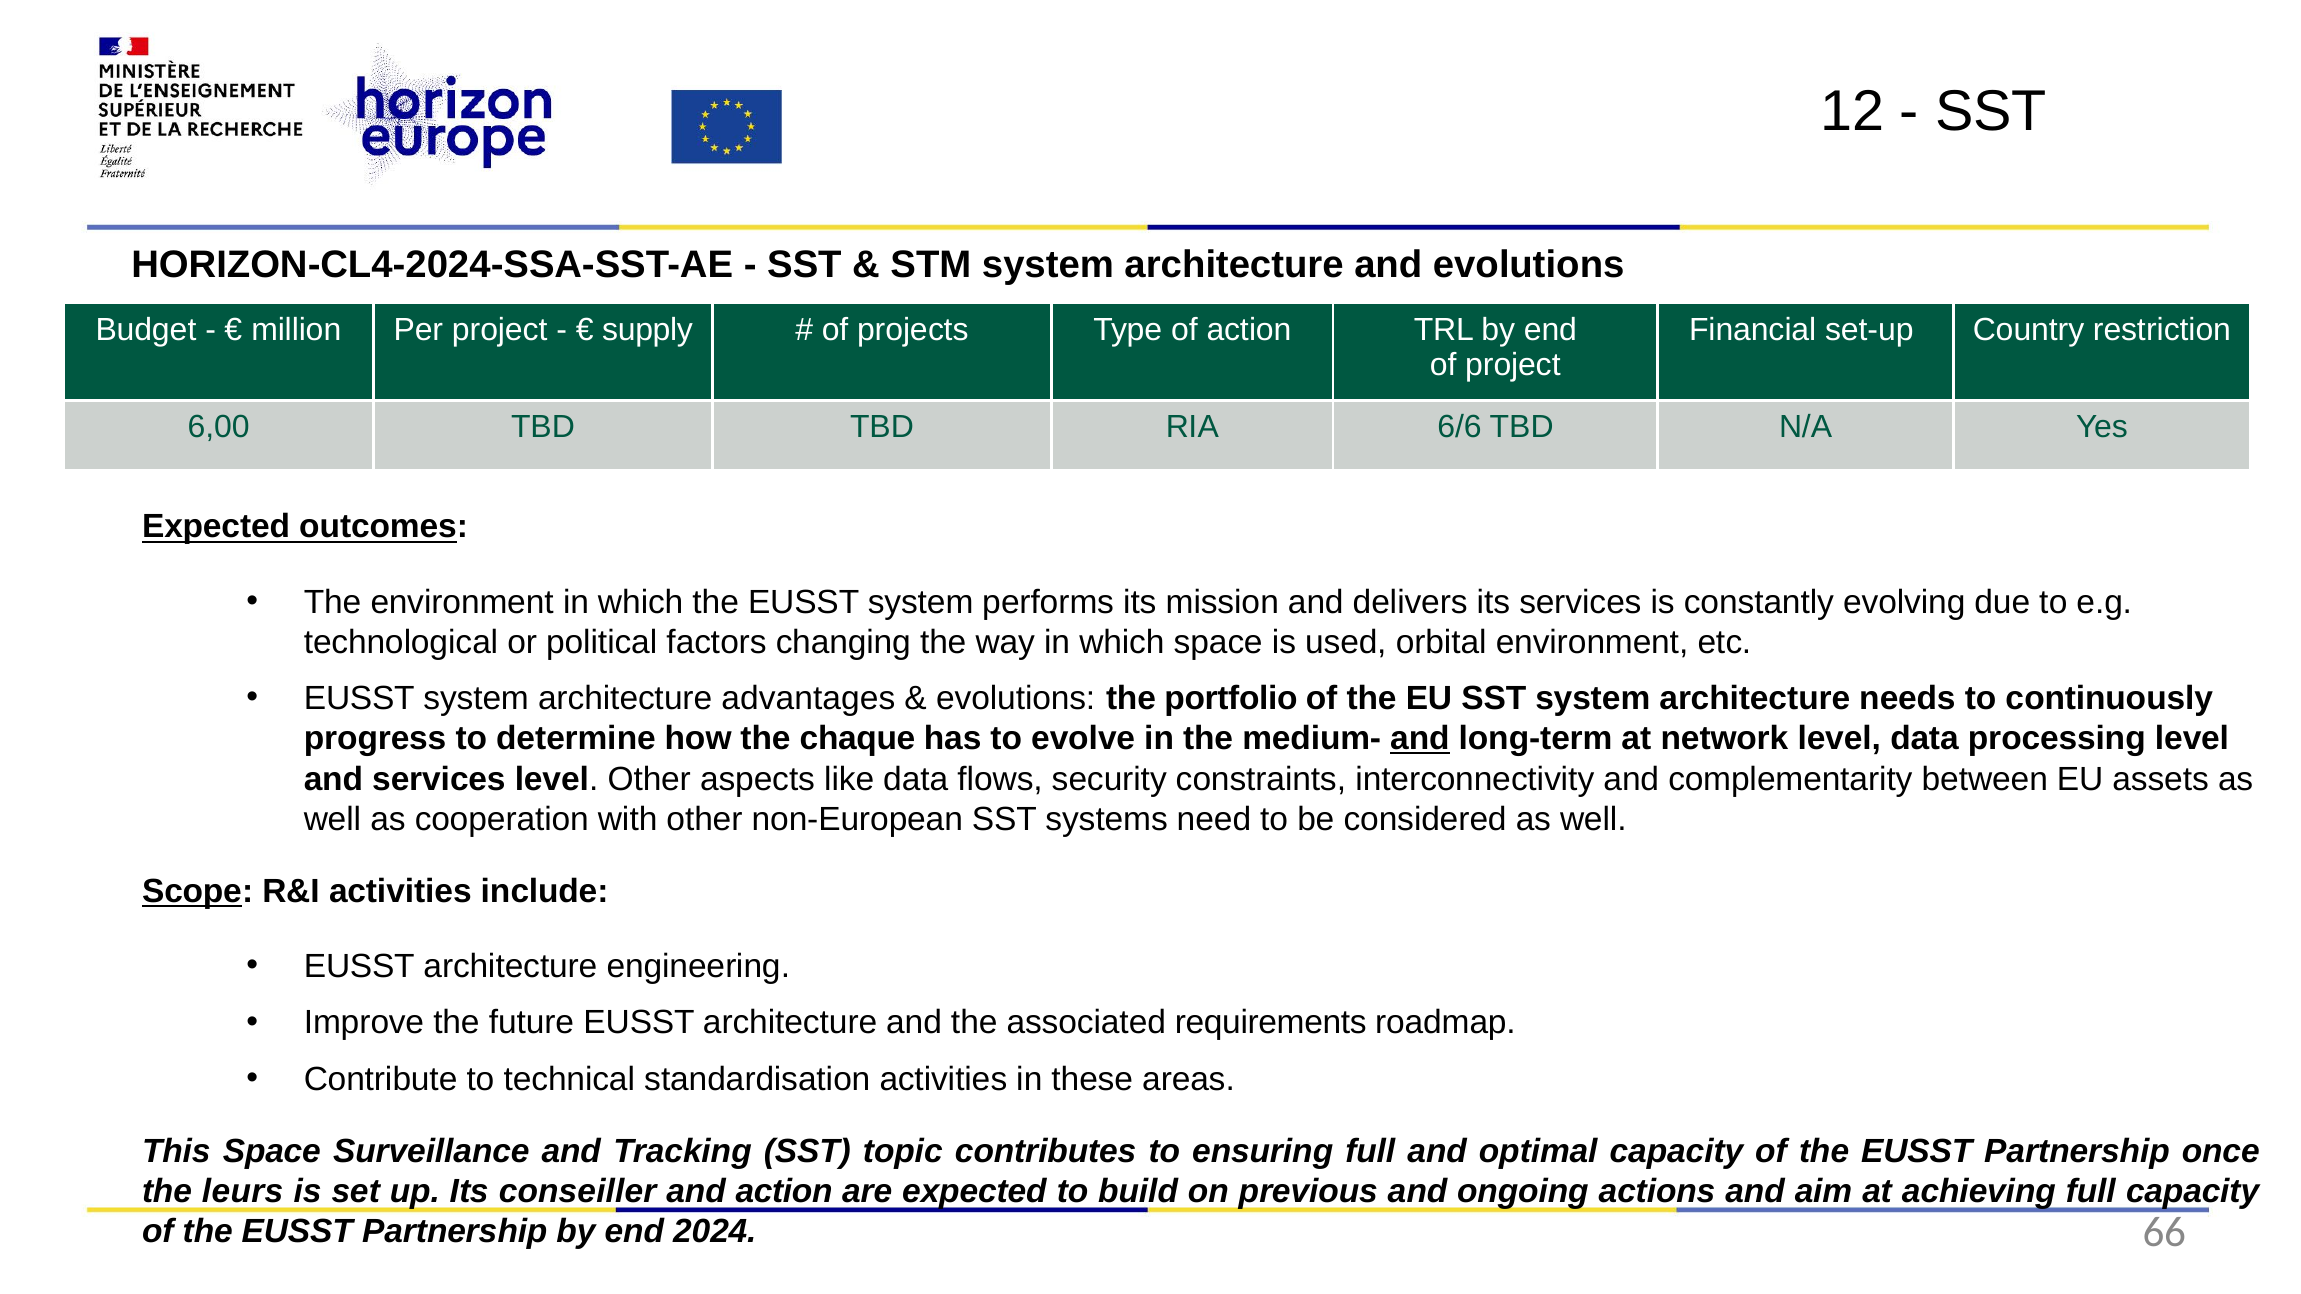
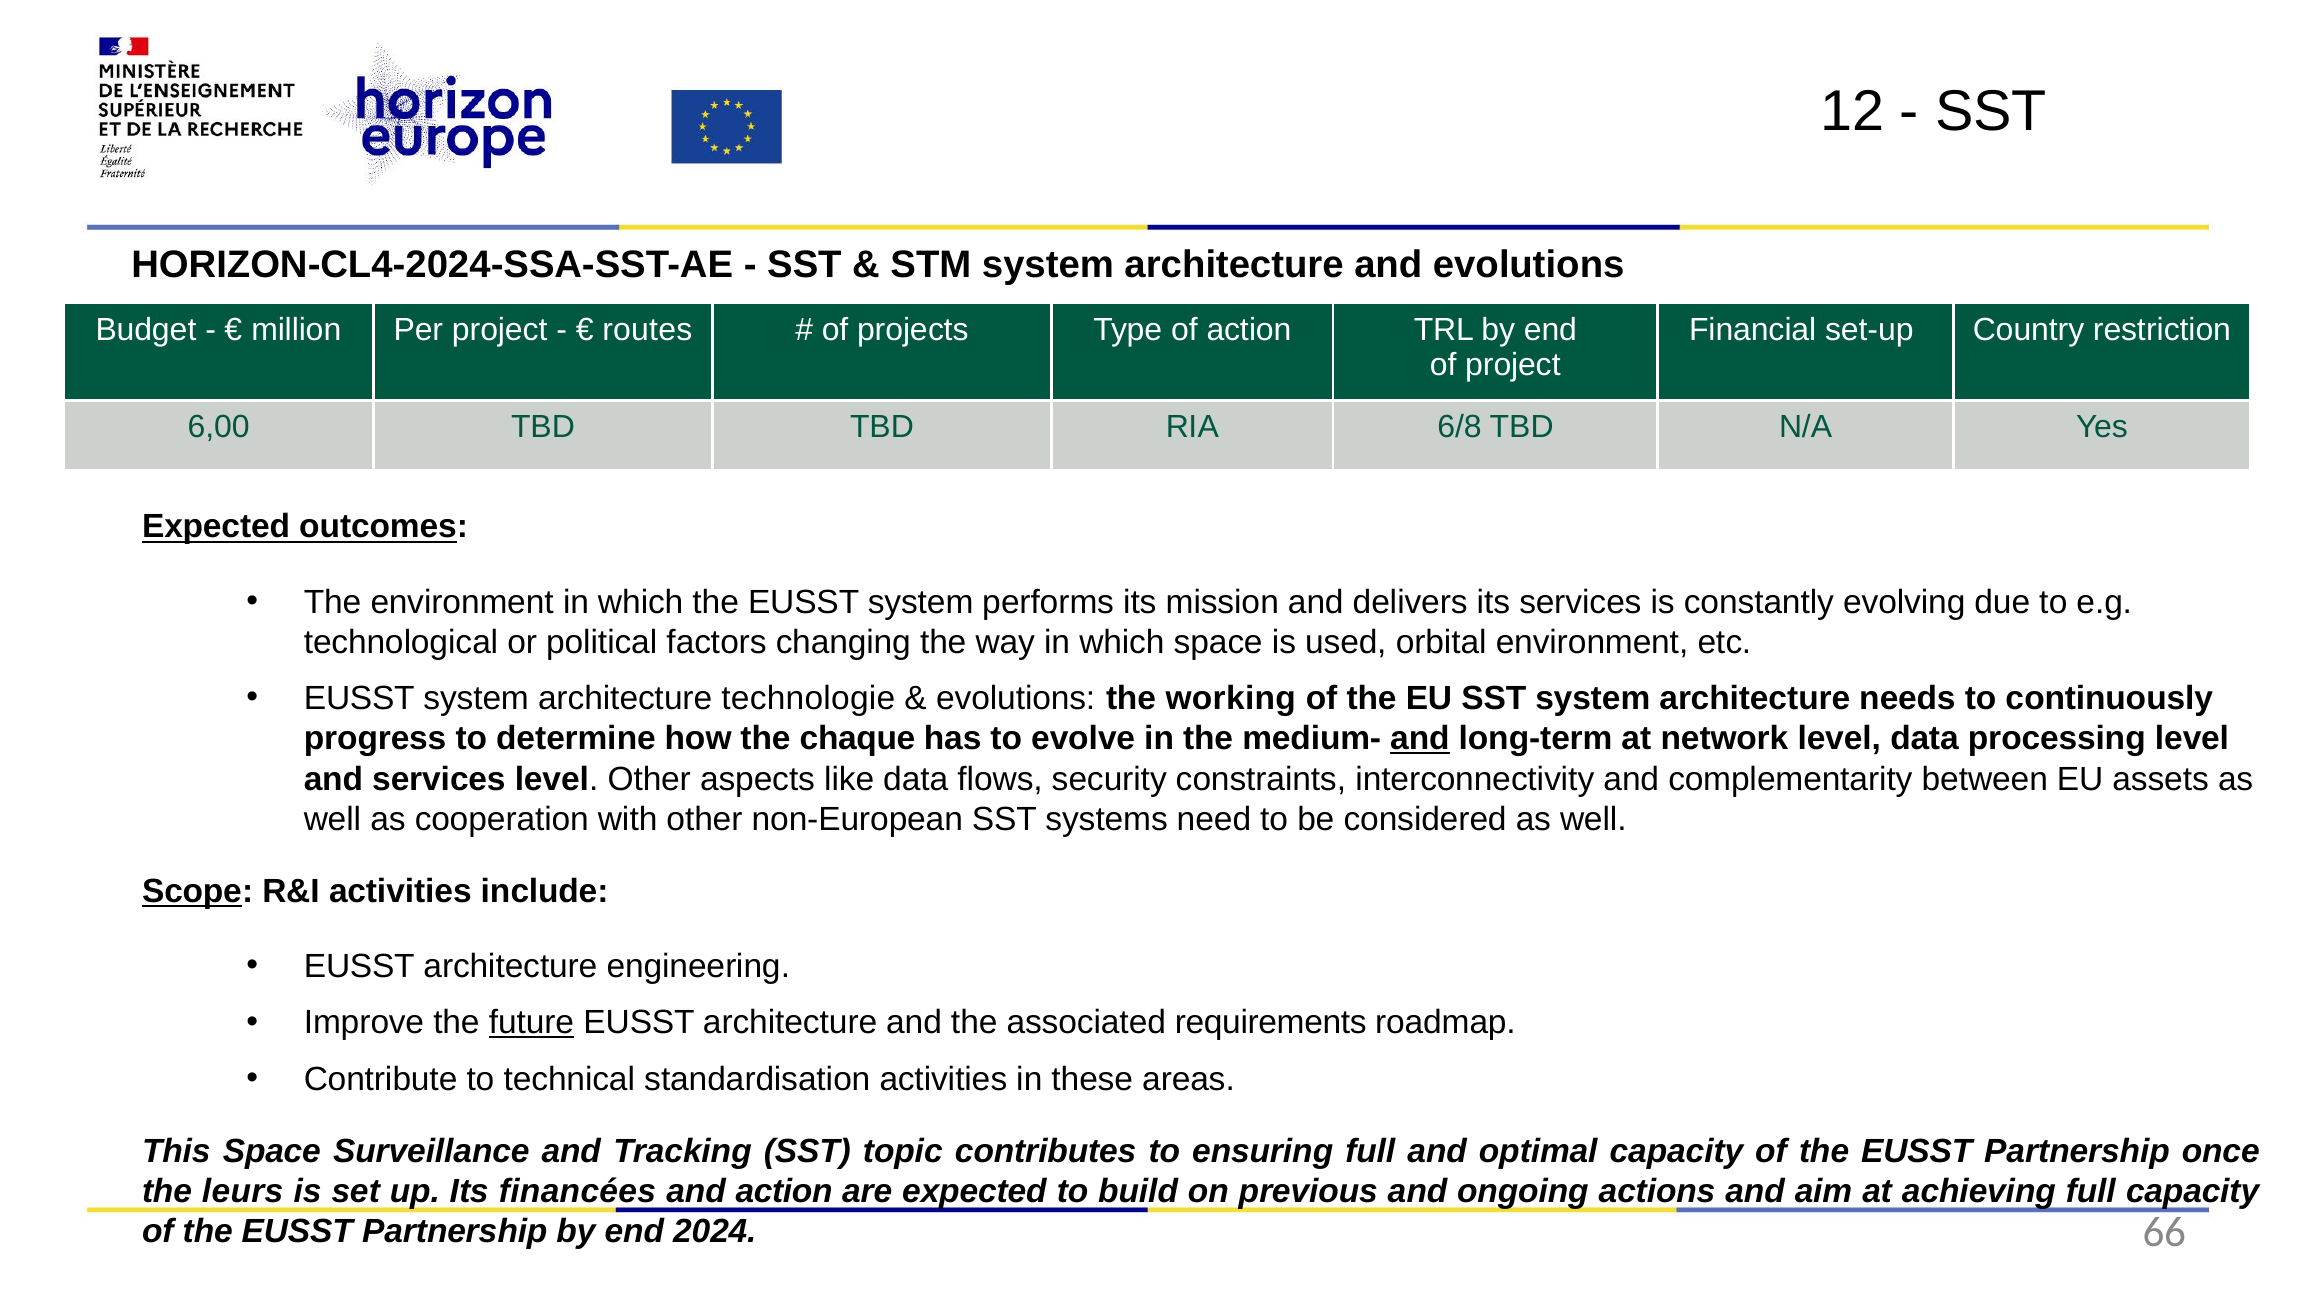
supply: supply -> routes
6/6: 6/6 -> 6/8
advantages: advantages -> technologie
portfolio: portfolio -> working
future underline: none -> present
conseiller: conseiller -> financées
